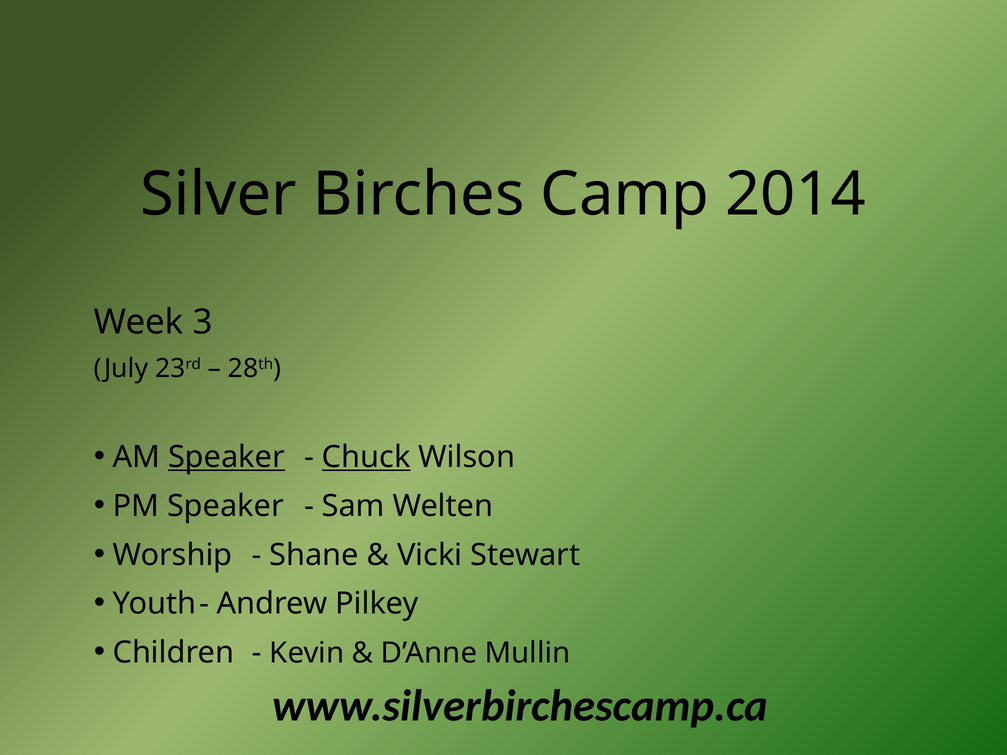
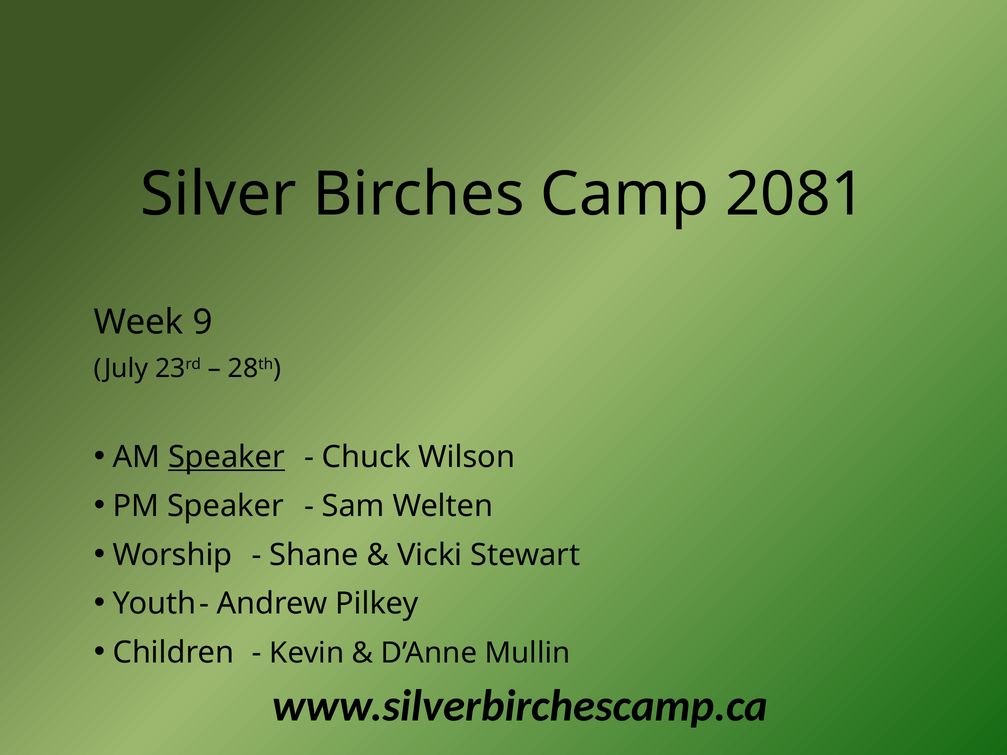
2014: 2014 -> 2081
3: 3 -> 9
Chuck underline: present -> none
